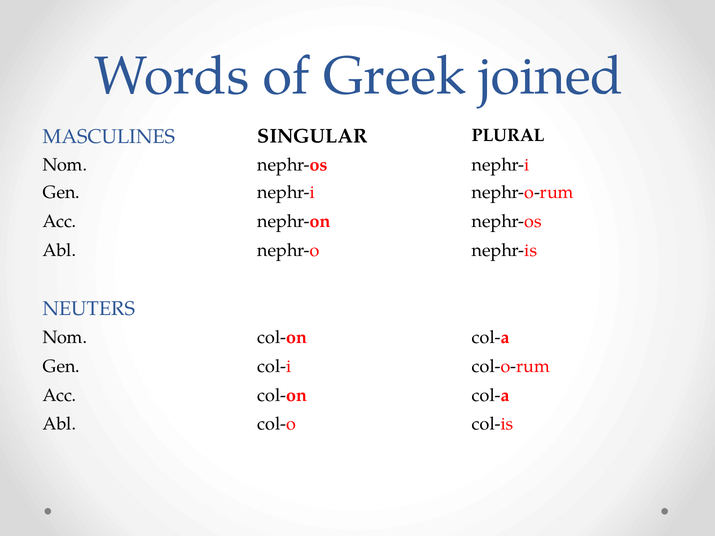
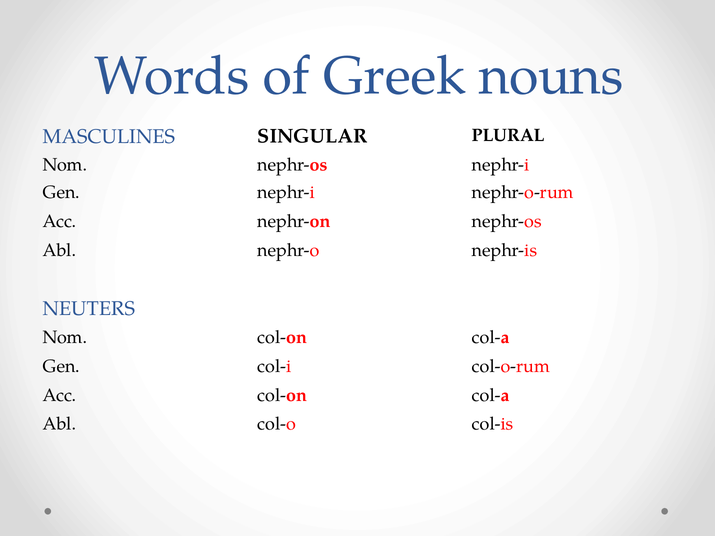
joined: joined -> nouns
